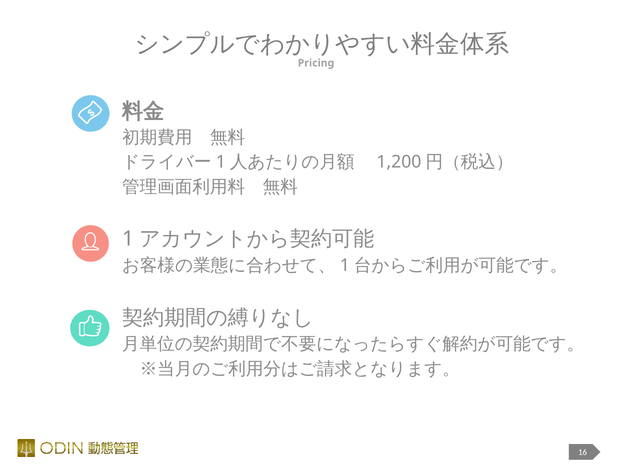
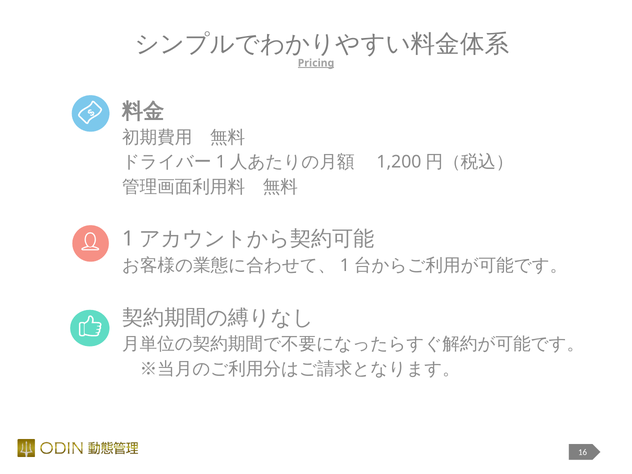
Pricing underline: none -> present
